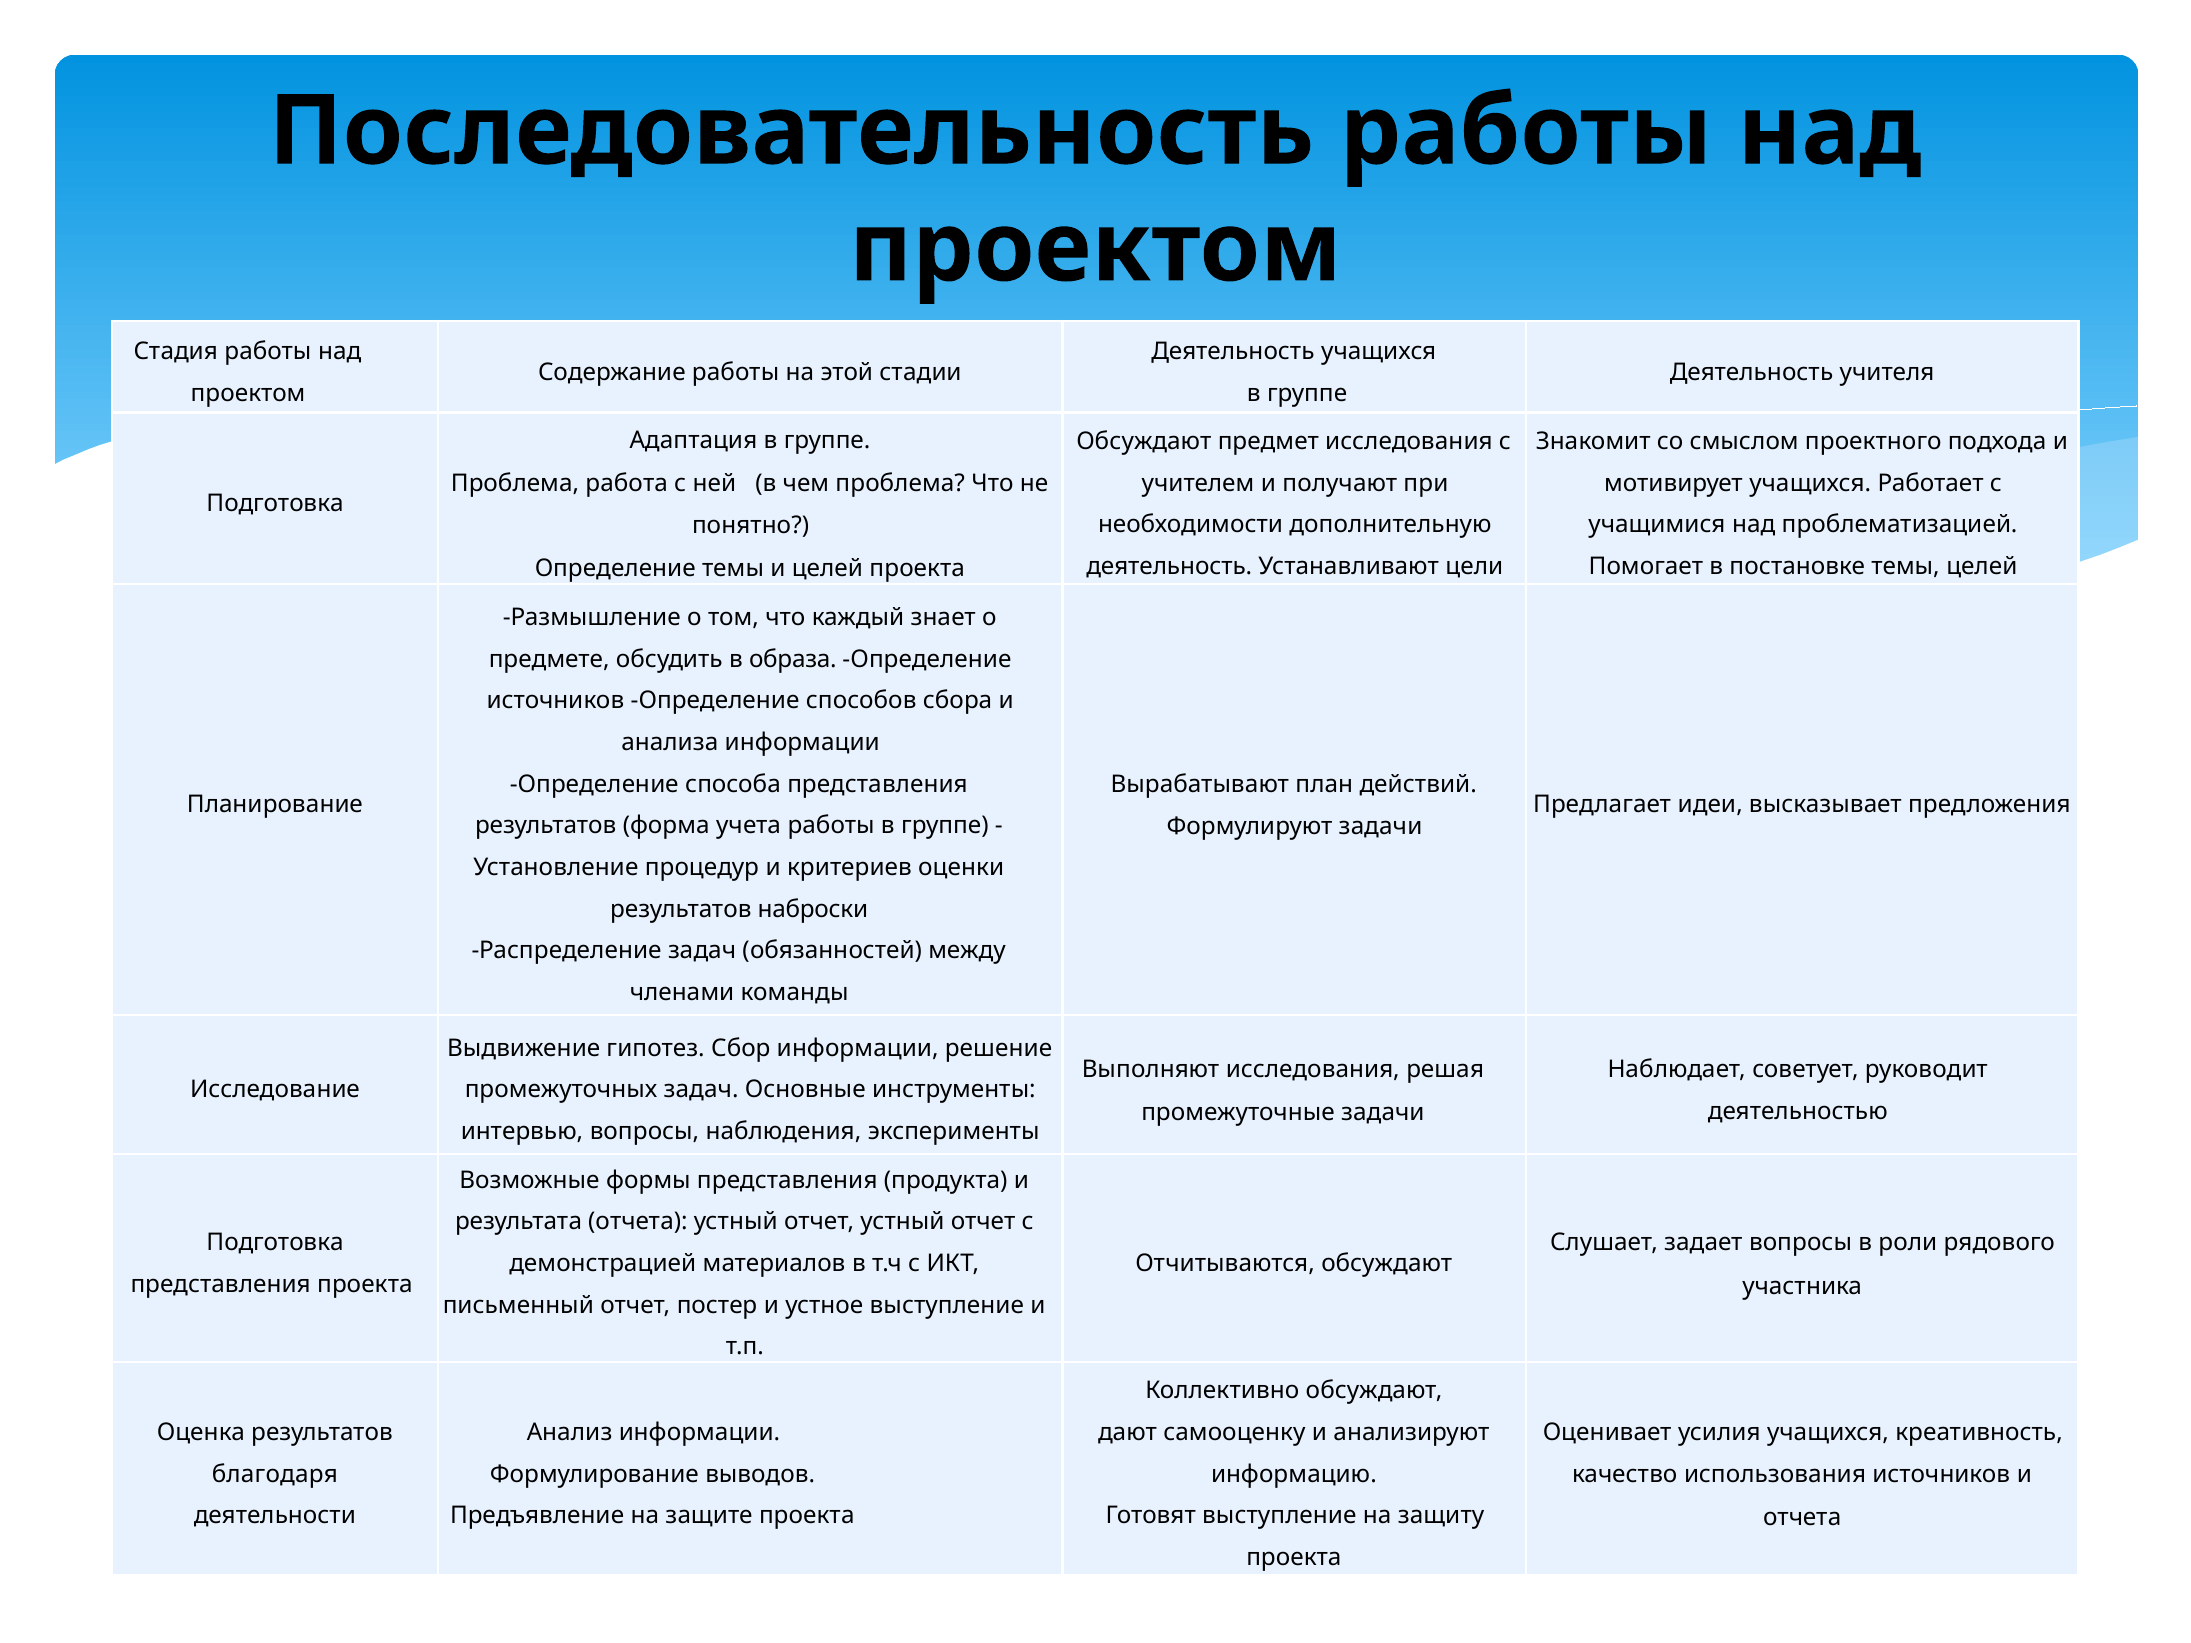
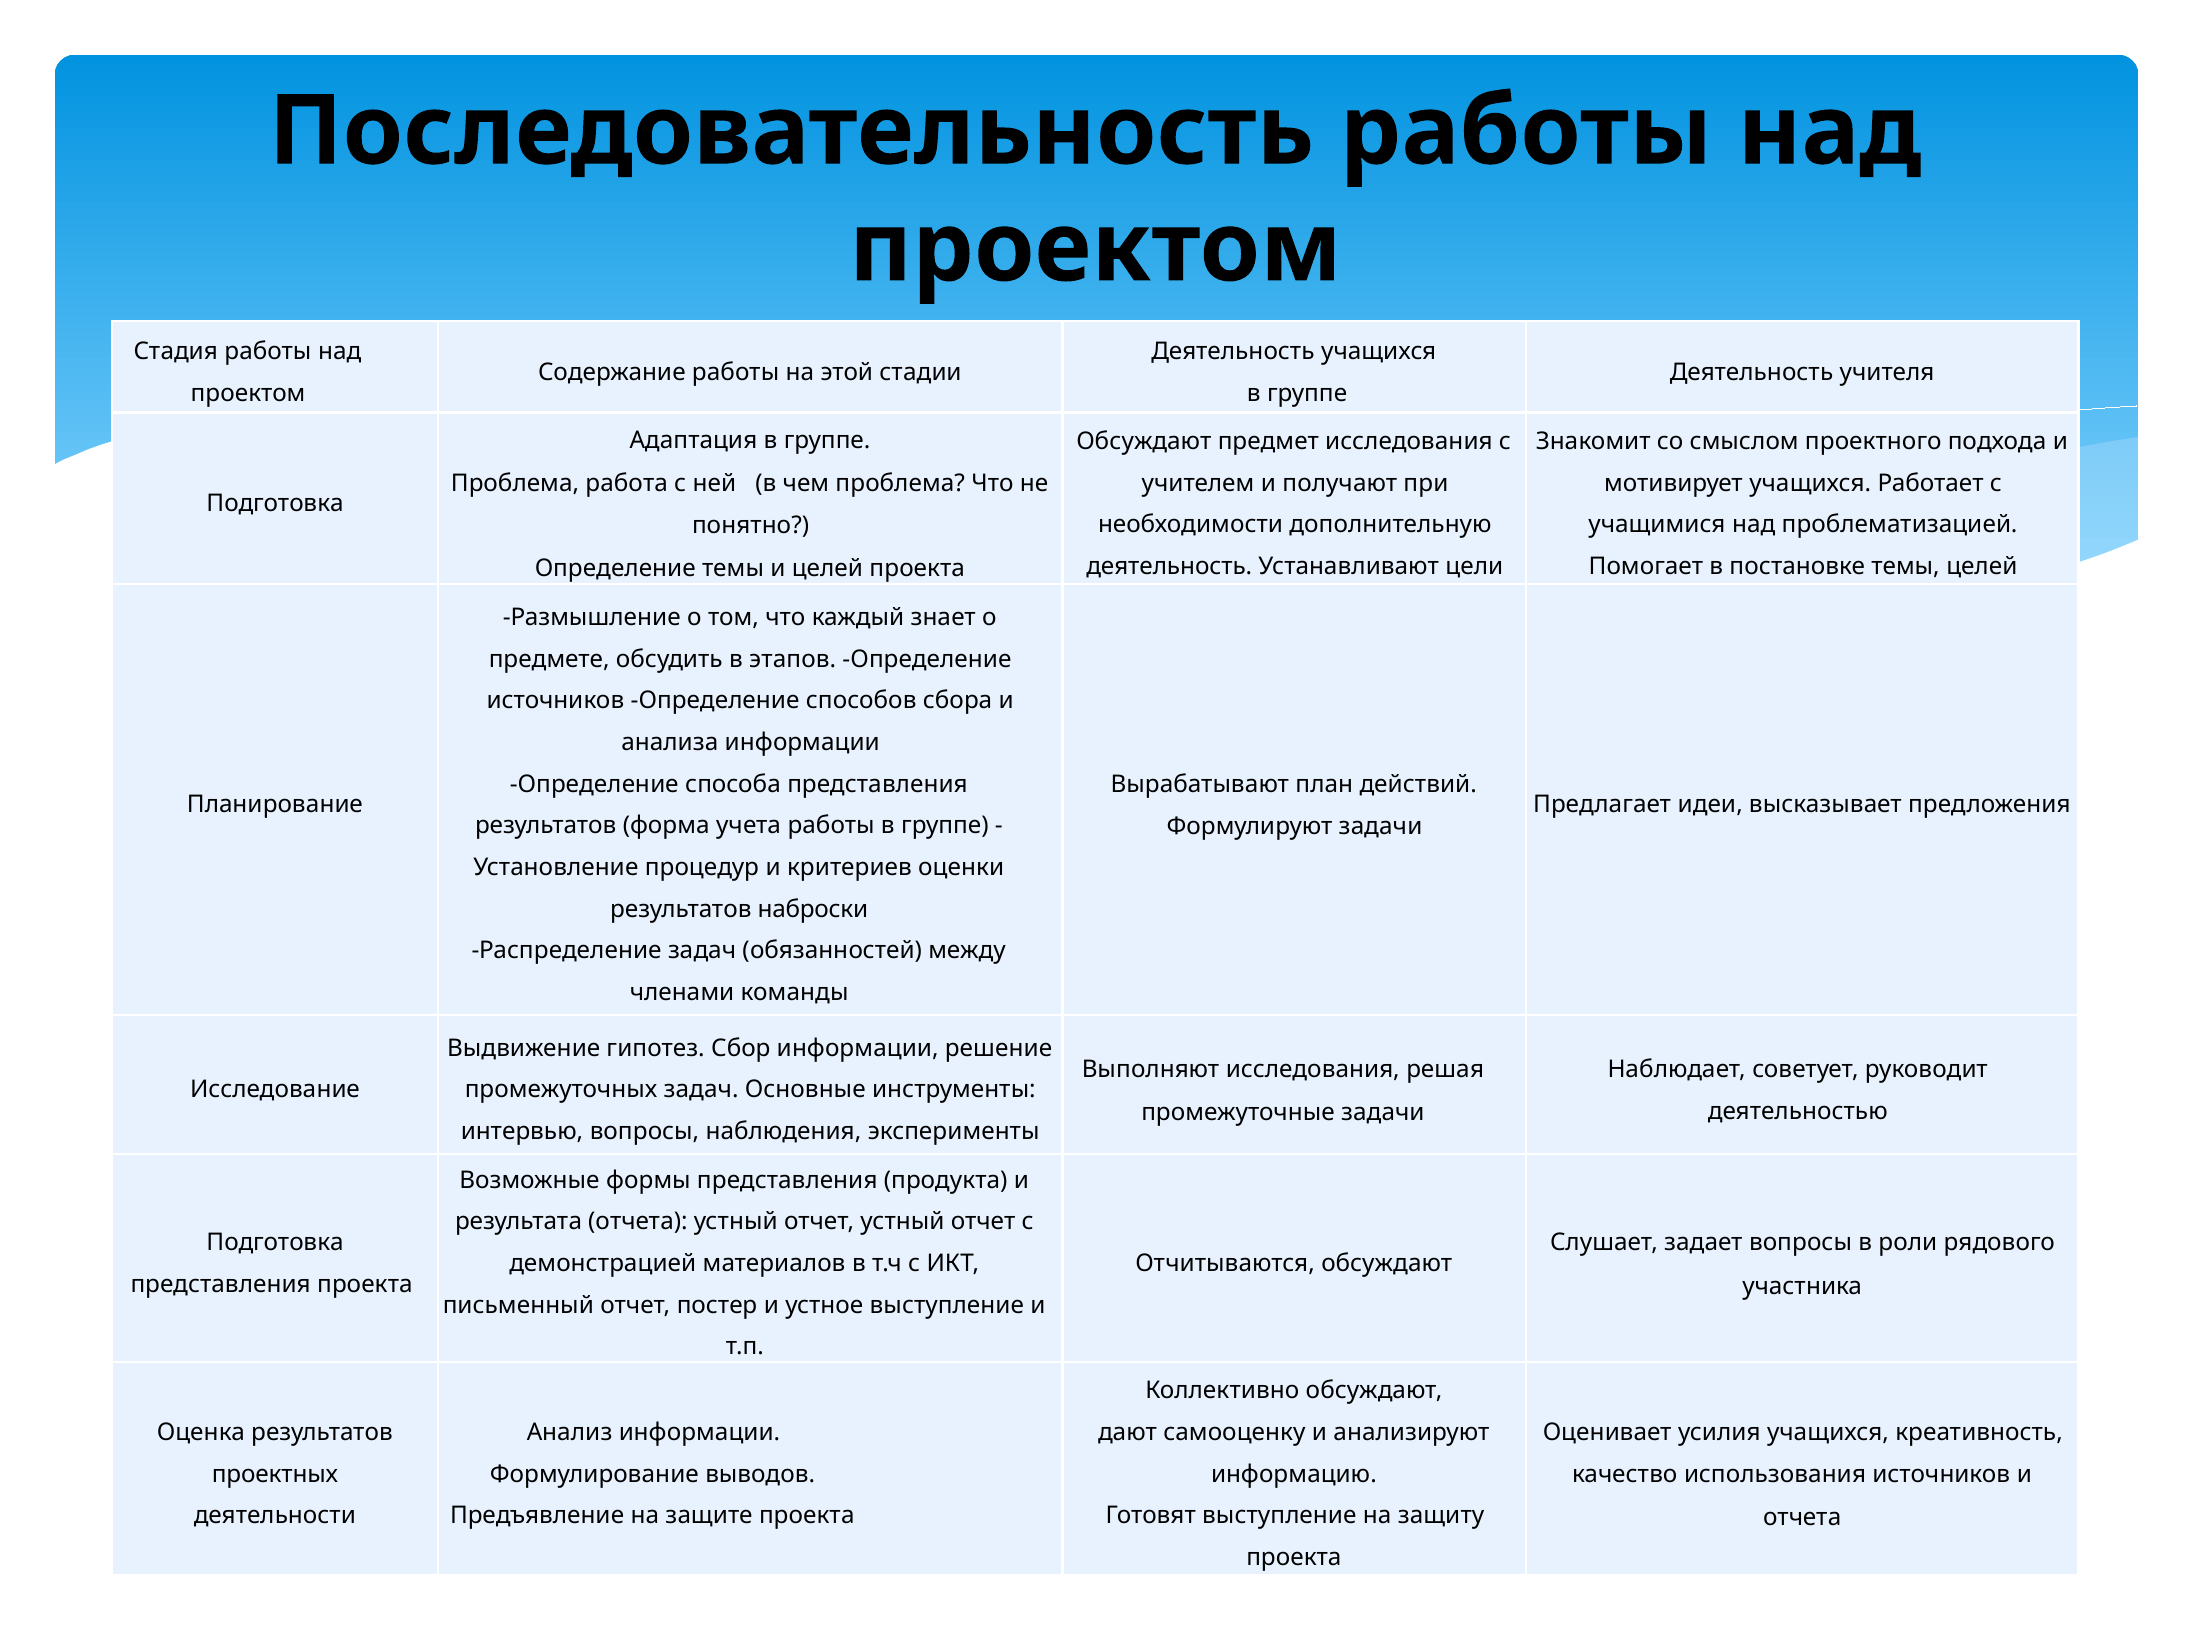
образа: образа -> этапов
благодаря: благодаря -> проектных
